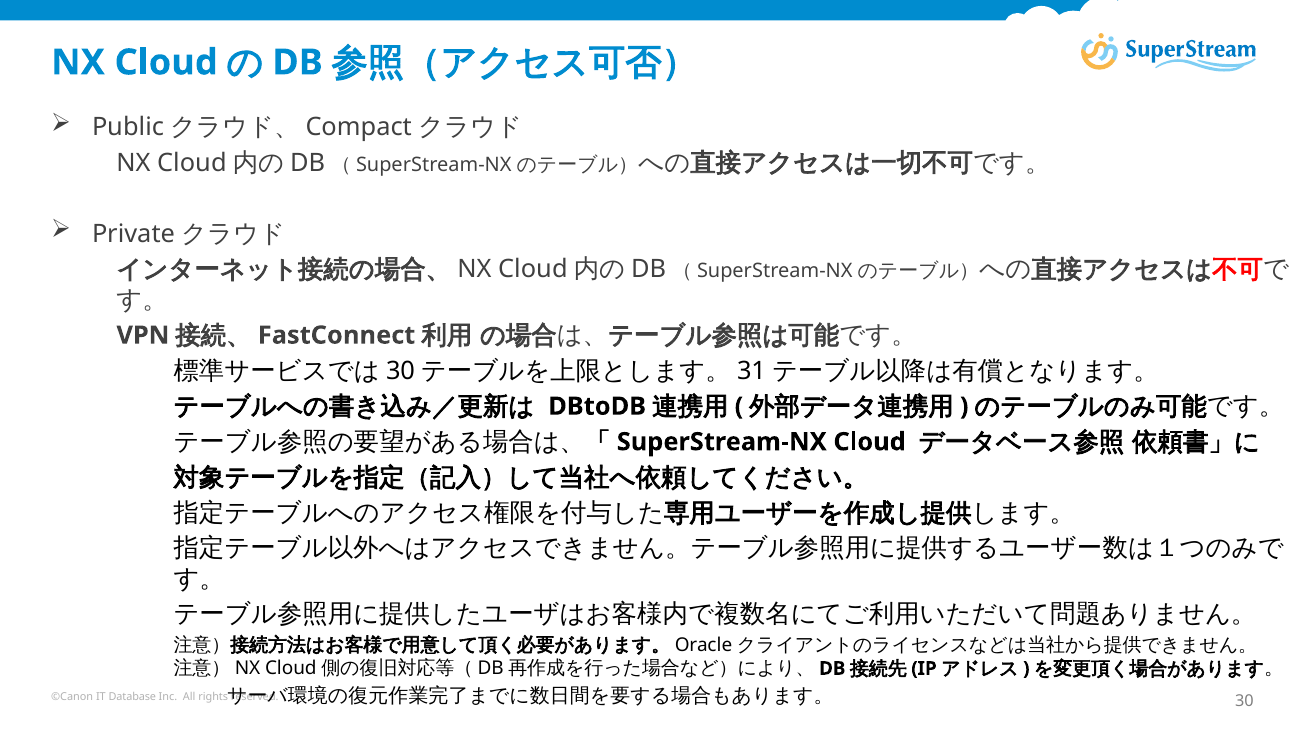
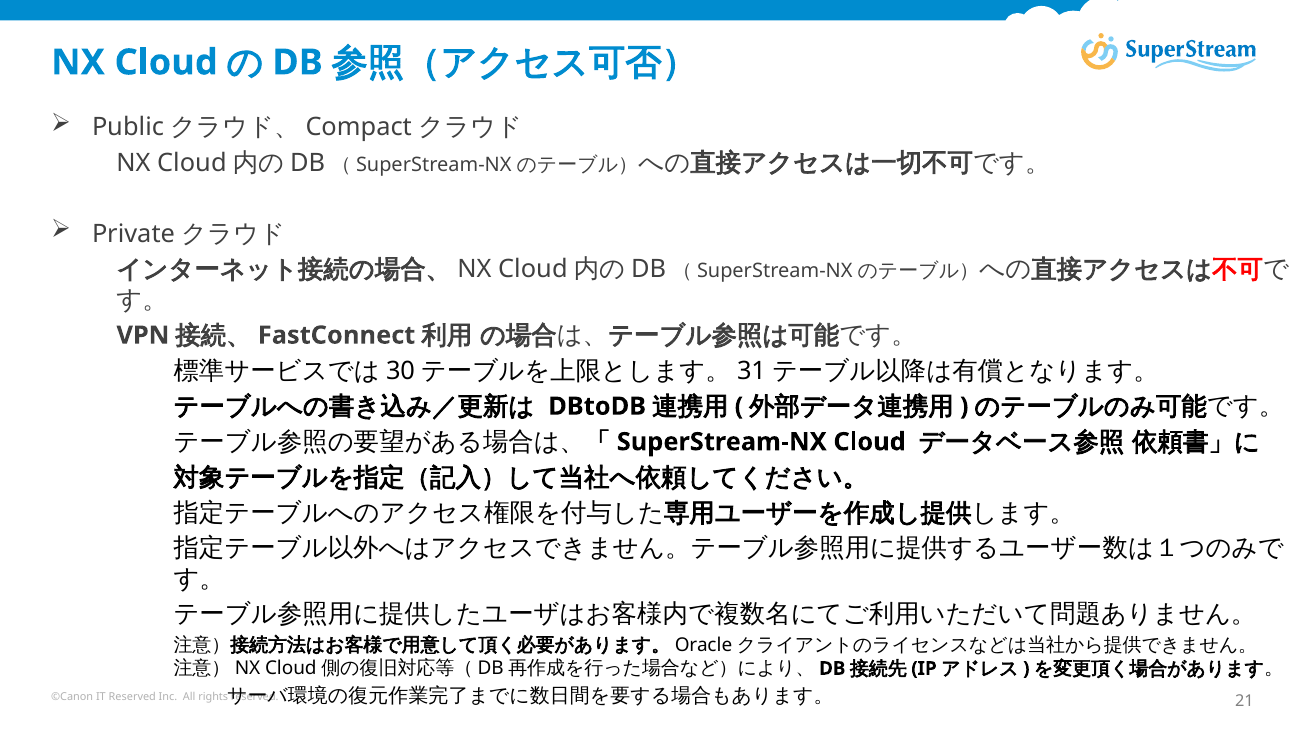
IT Database: Database -> Reserved
30: 30 -> 21
